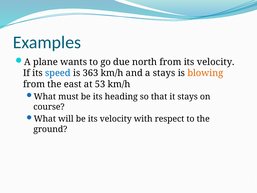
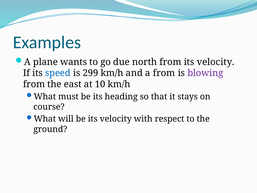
363: 363 -> 299
a stays: stays -> from
blowing colour: orange -> purple
53: 53 -> 10
